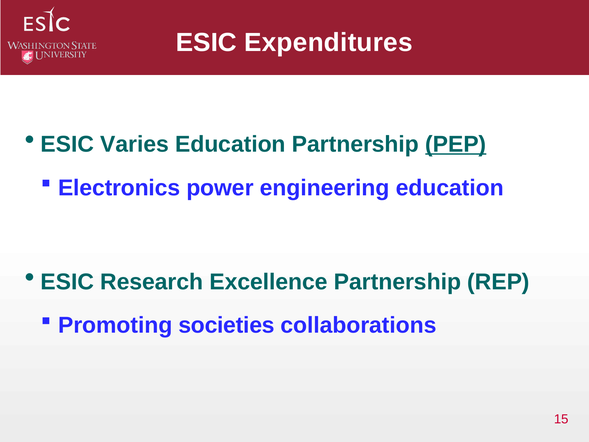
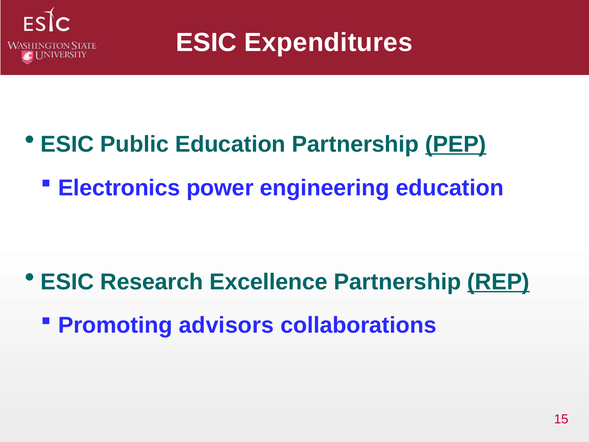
Varies: Varies -> Public
REP underline: none -> present
societies: societies -> advisors
